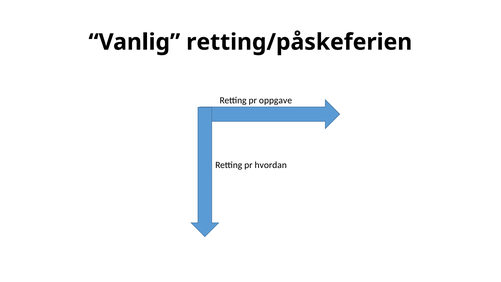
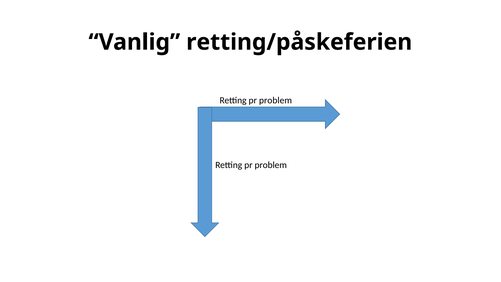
oppgave at (276, 100): oppgave -> problem
hvordan at (271, 165): hvordan -> problem
